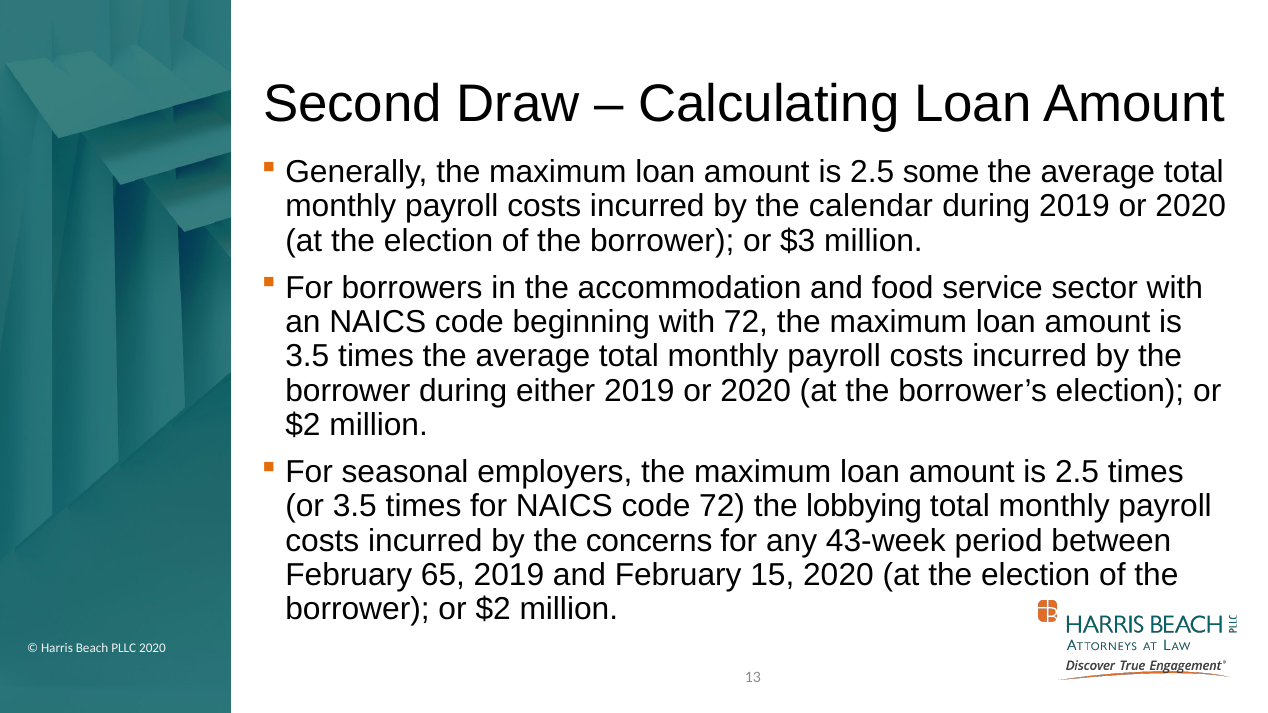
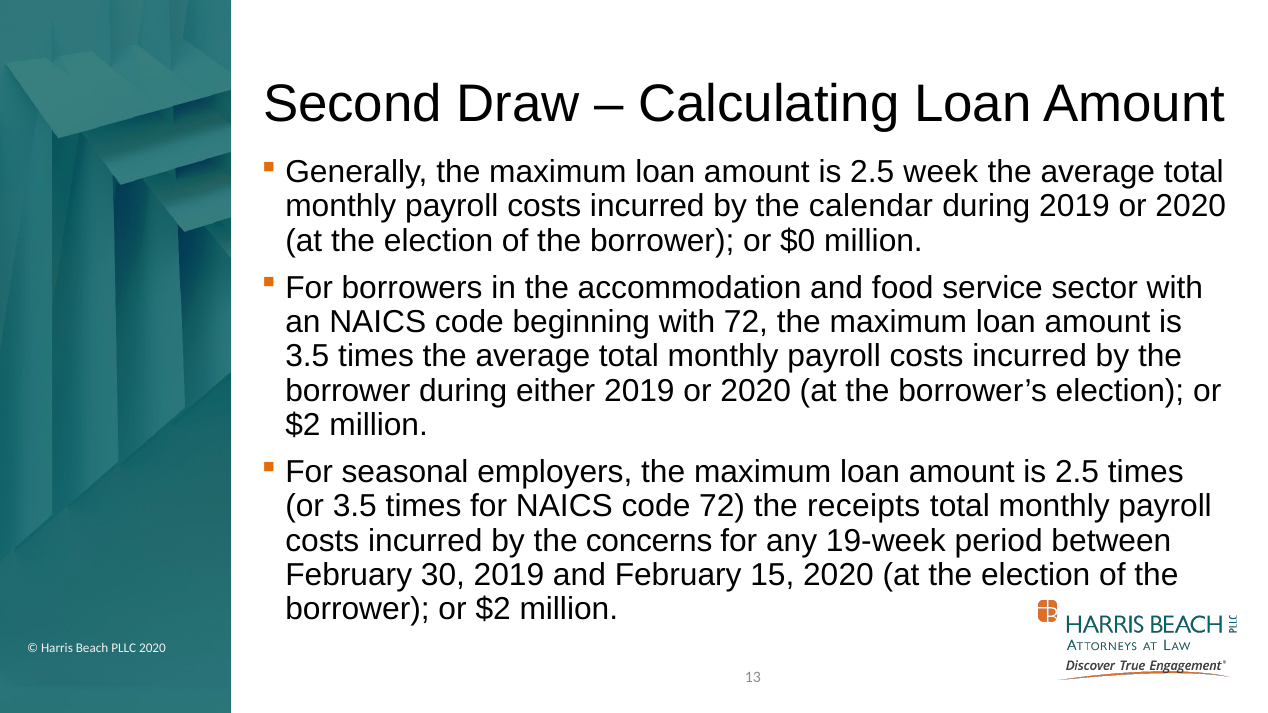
some: some -> week
$3: $3 -> $0
lobbying: lobbying -> receipts
43-week: 43-week -> 19-week
65: 65 -> 30
